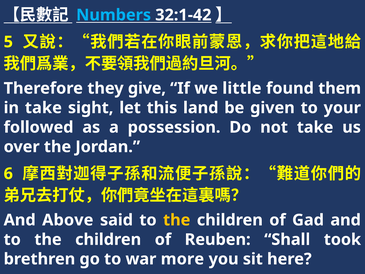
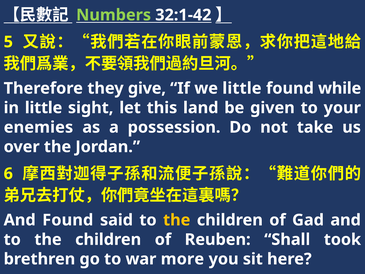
Numbers colour: light blue -> light green
them: them -> while
in take: take -> little
followed: followed -> enemies
And Above: Above -> Found
